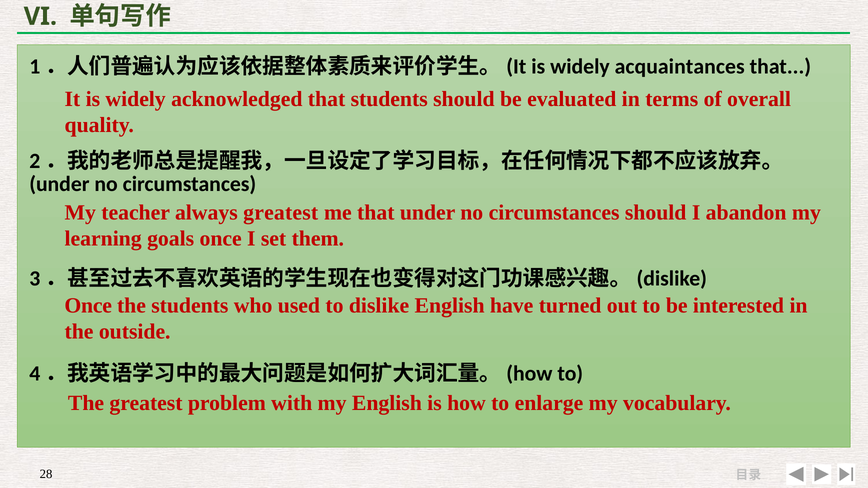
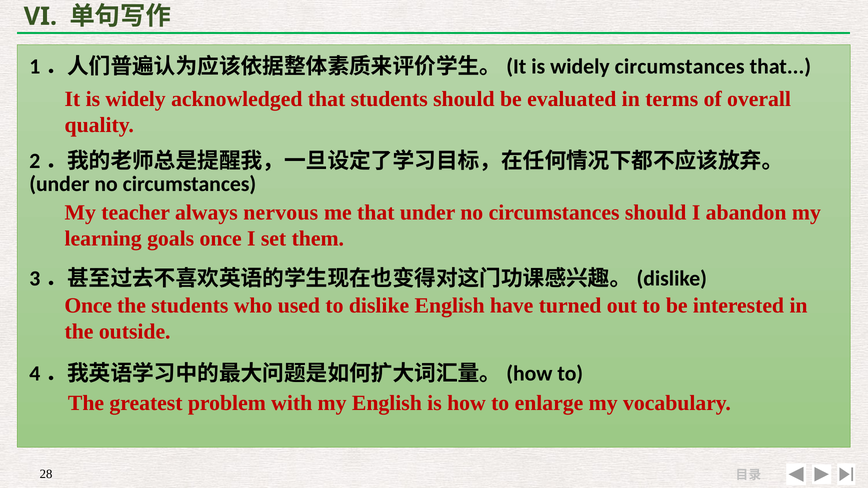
widely acquaintances: acquaintances -> circumstances
always greatest: greatest -> nervous
